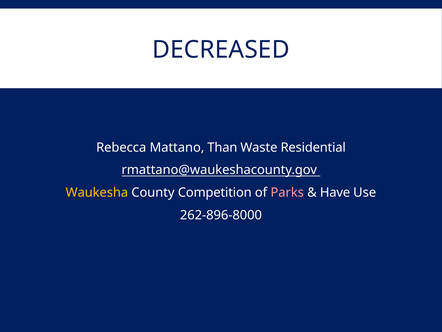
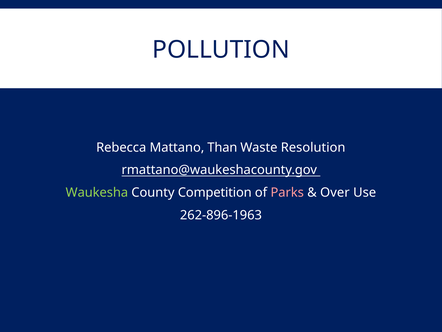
DECREASED: DECREASED -> POLLUTION
Residential: Residential -> Resolution
Waukesha colour: yellow -> light green
Have: Have -> Over
262-896-8000: 262-896-8000 -> 262-896-1963
